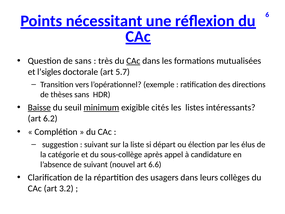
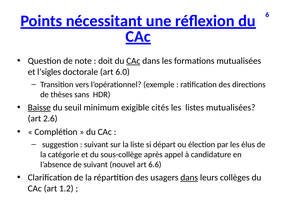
de sans: sans -> note
très: très -> doit
5.7: 5.7 -> 6.0
minimum underline: present -> none
listes intéressants: intéressants -> mutualisées
6.2: 6.2 -> 2.6
dans at (189, 177) underline: none -> present
3.2: 3.2 -> 1.2
